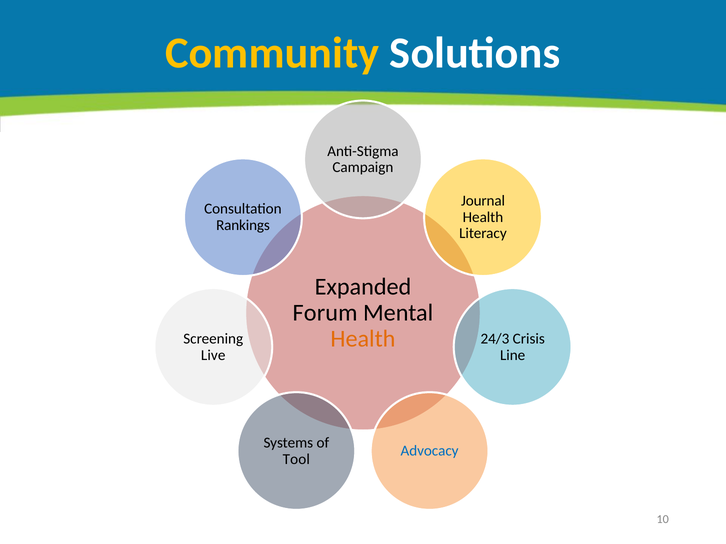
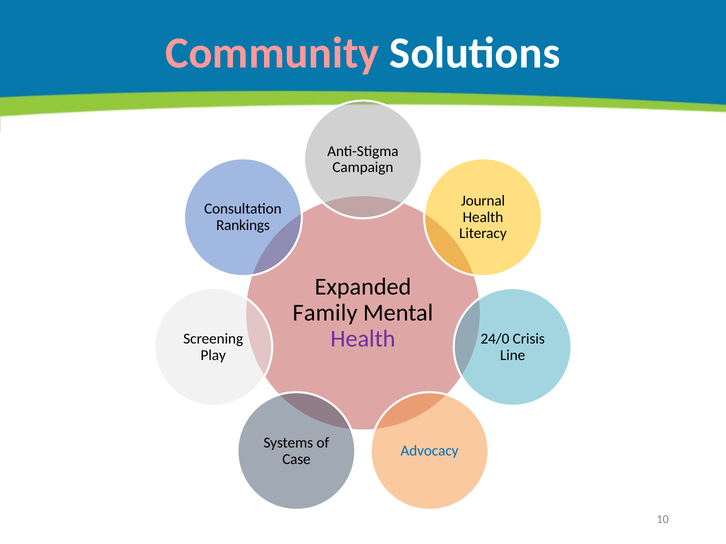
Community colour: yellow -> pink
Forum: Forum -> Family
Health at (363, 339) colour: orange -> purple
24/3: 24/3 -> 24/0
Live: Live -> Play
Tool: Tool -> Case
